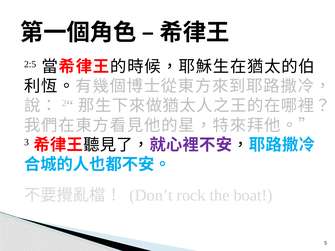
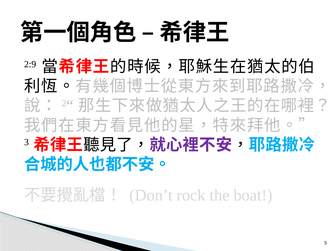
2:5: 2:5 -> 2:9
